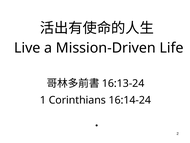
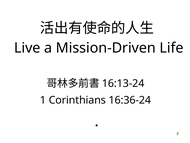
16:14-24: 16:14-24 -> 16:36-24
